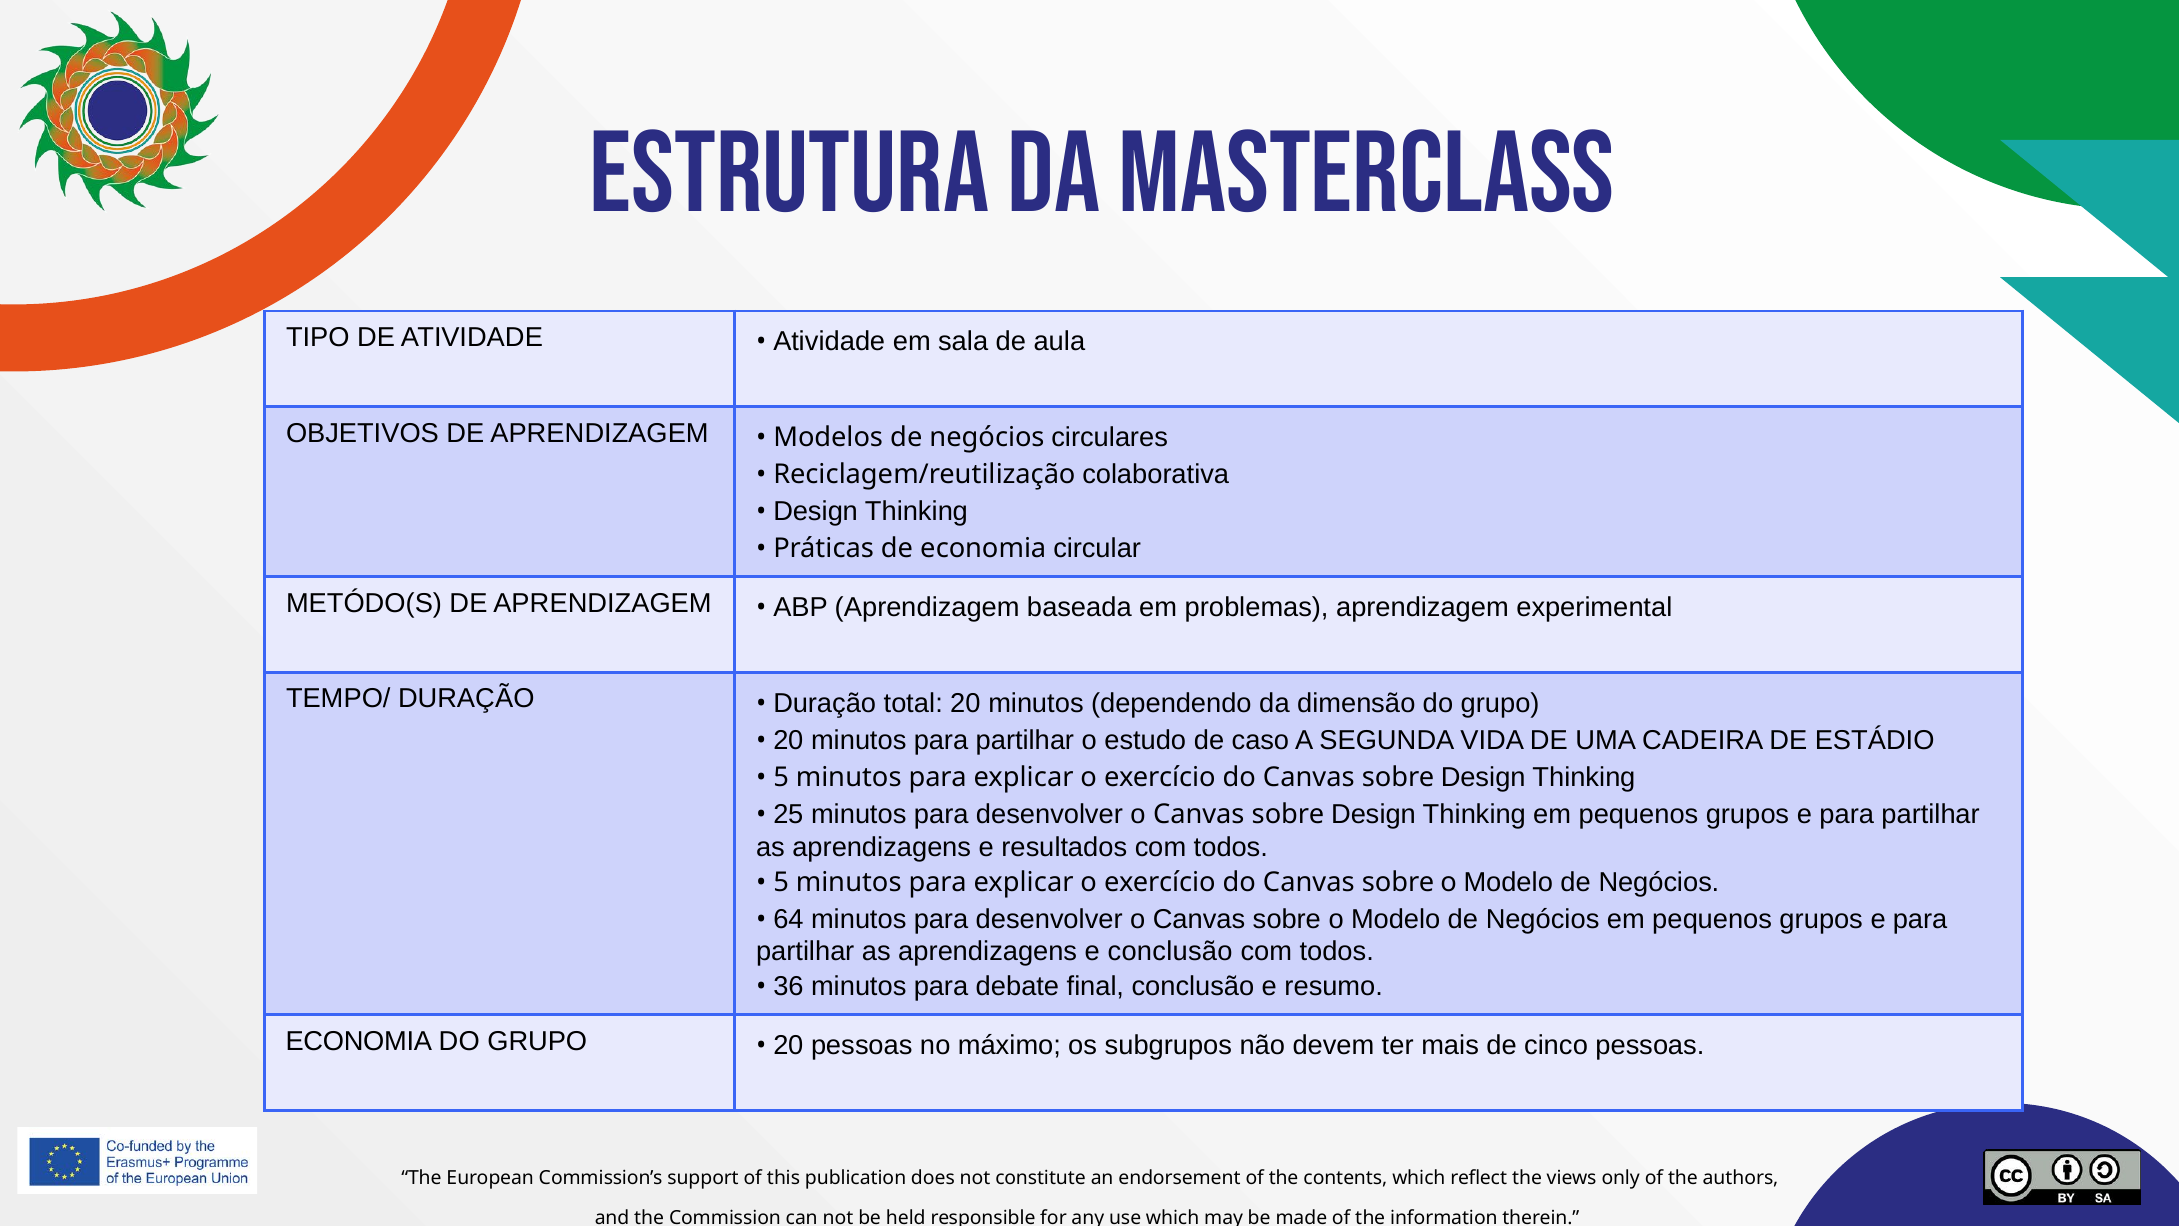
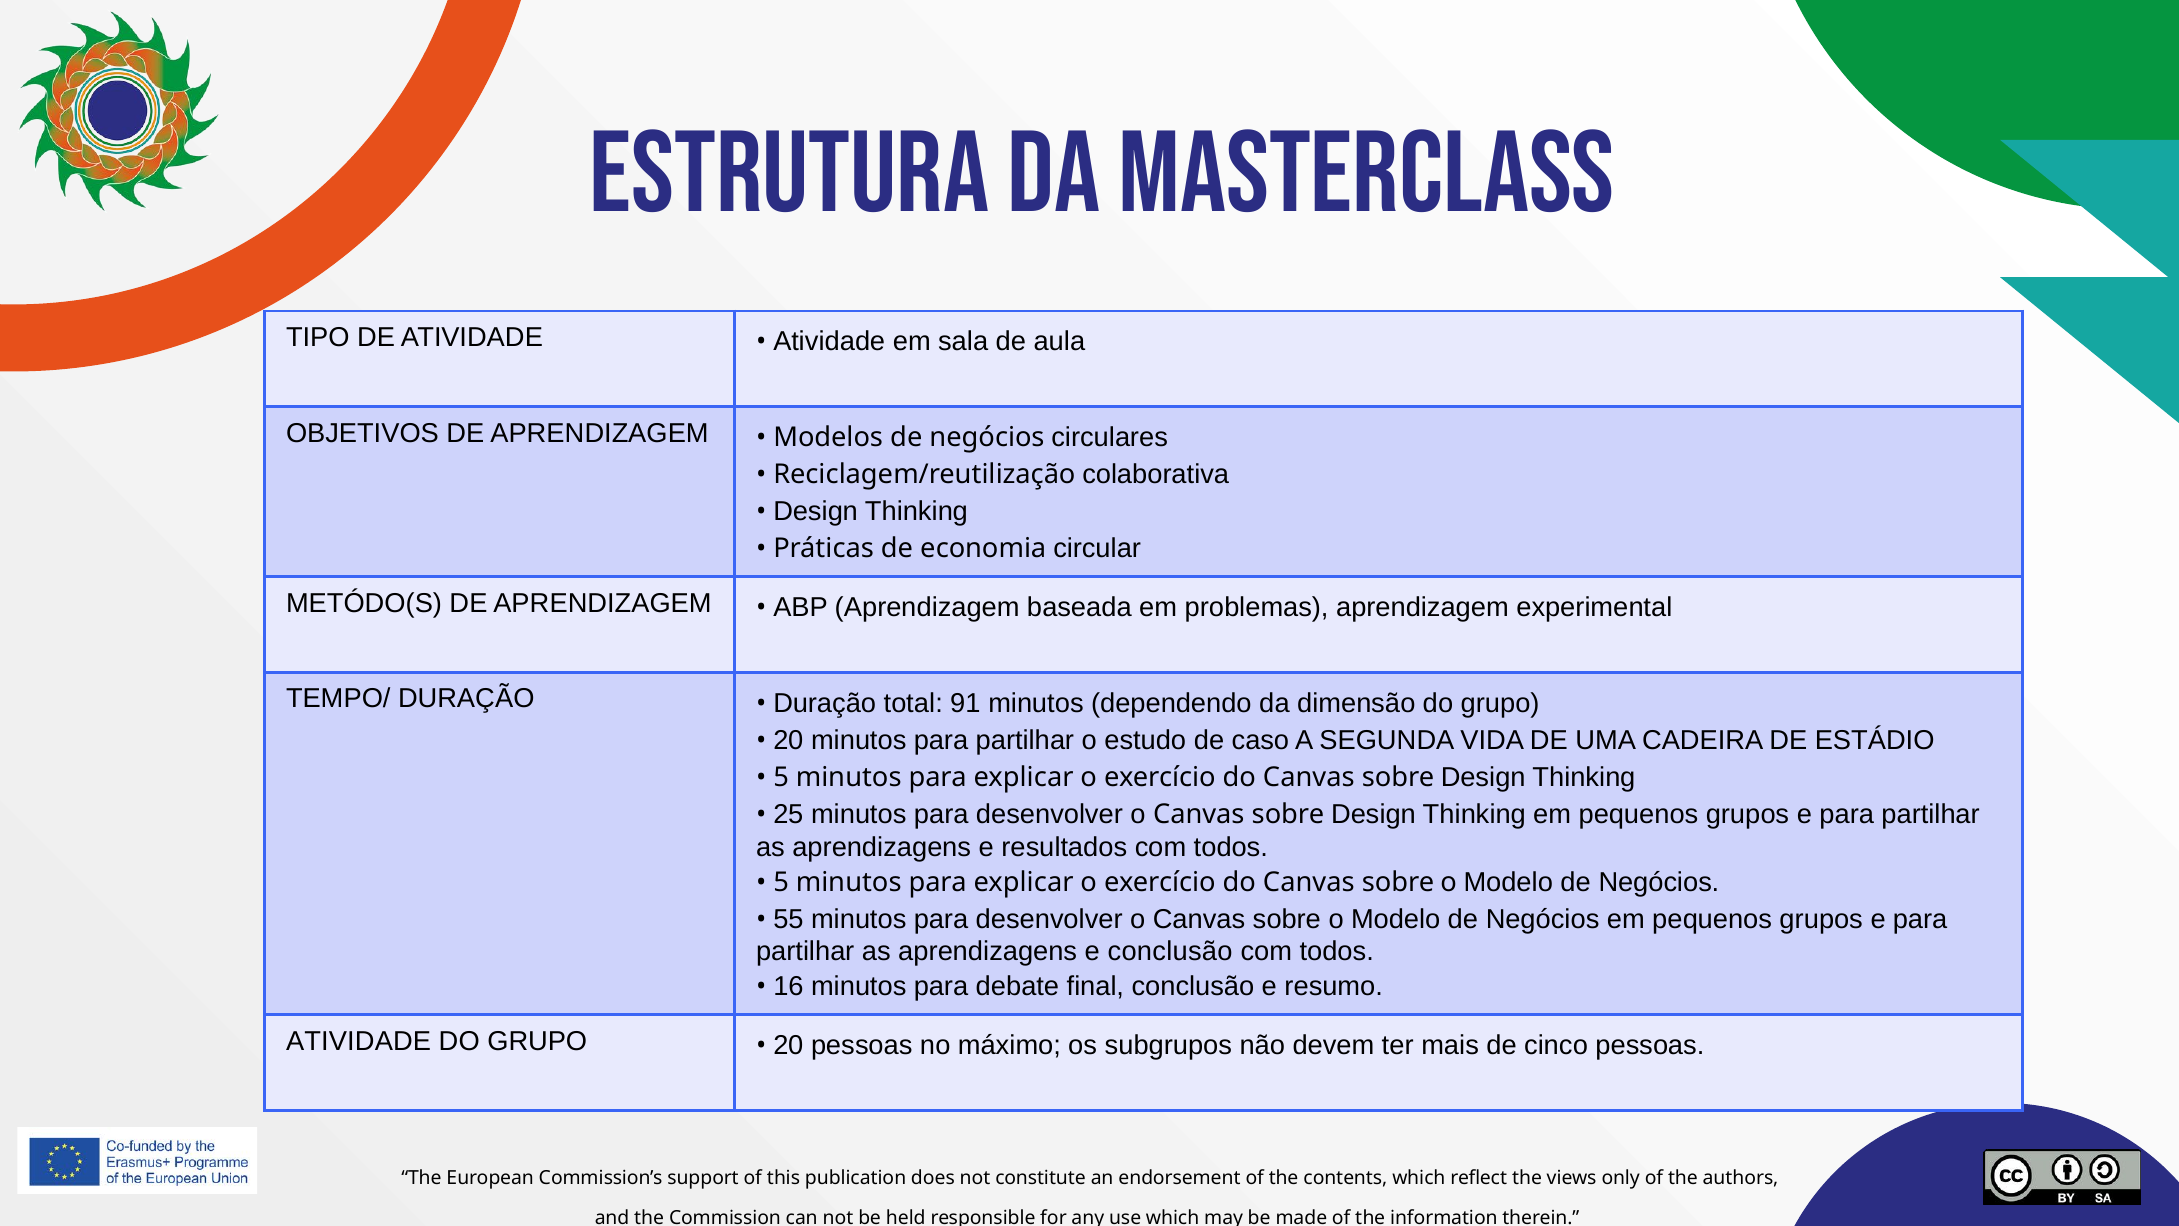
total 20: 20 -> 91
64: 64 -> 55
36: 36 -> 16
ECONOMIA at (359, 1041): ECONOMIA -> ATIVIDADE
